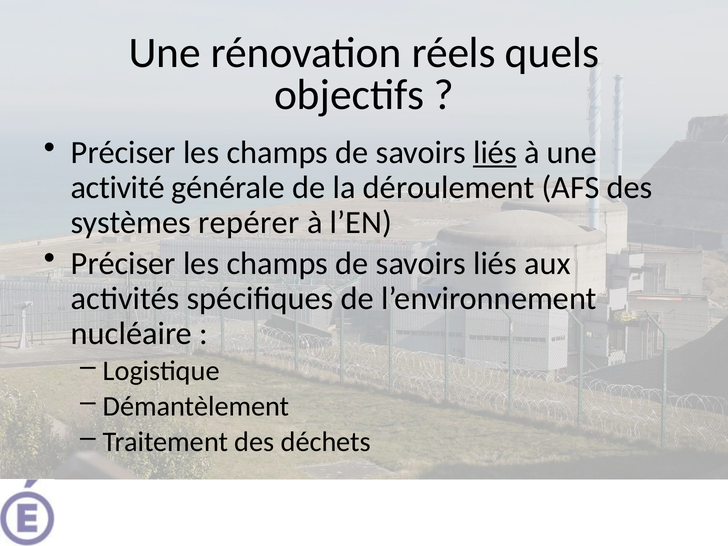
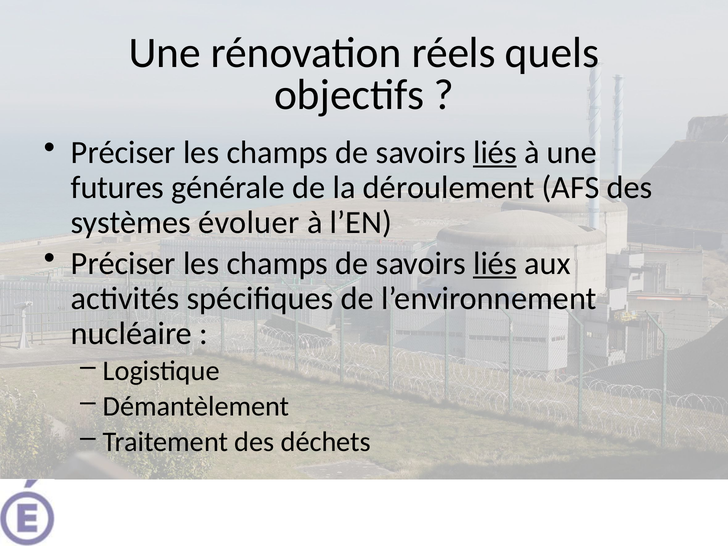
activité: activité -> futures
repérer: repérer -> évoluer
liés at (495, 263) underline: none -> present
